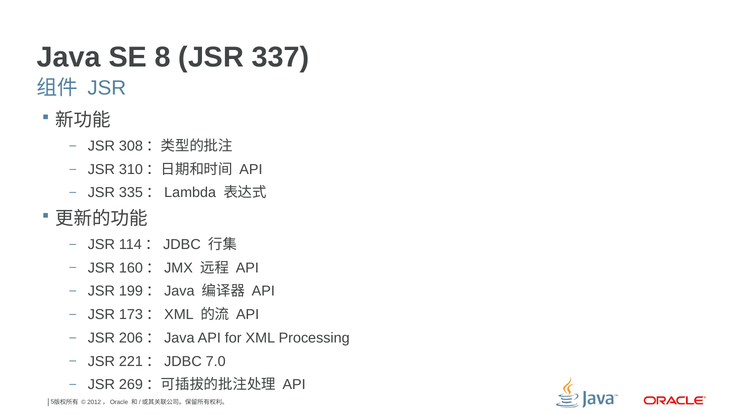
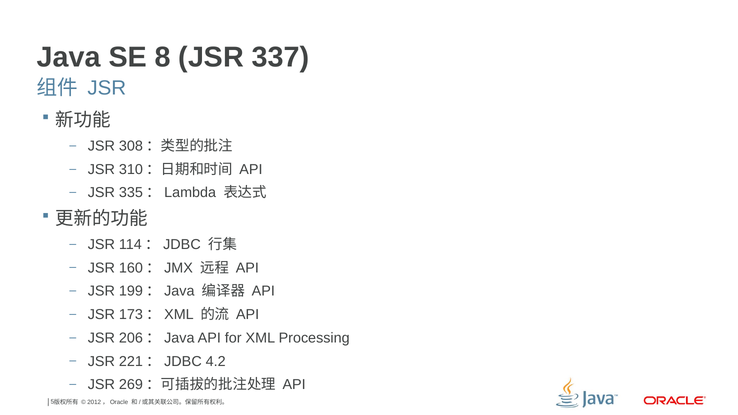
7.0: 7.0 -> 4.2
